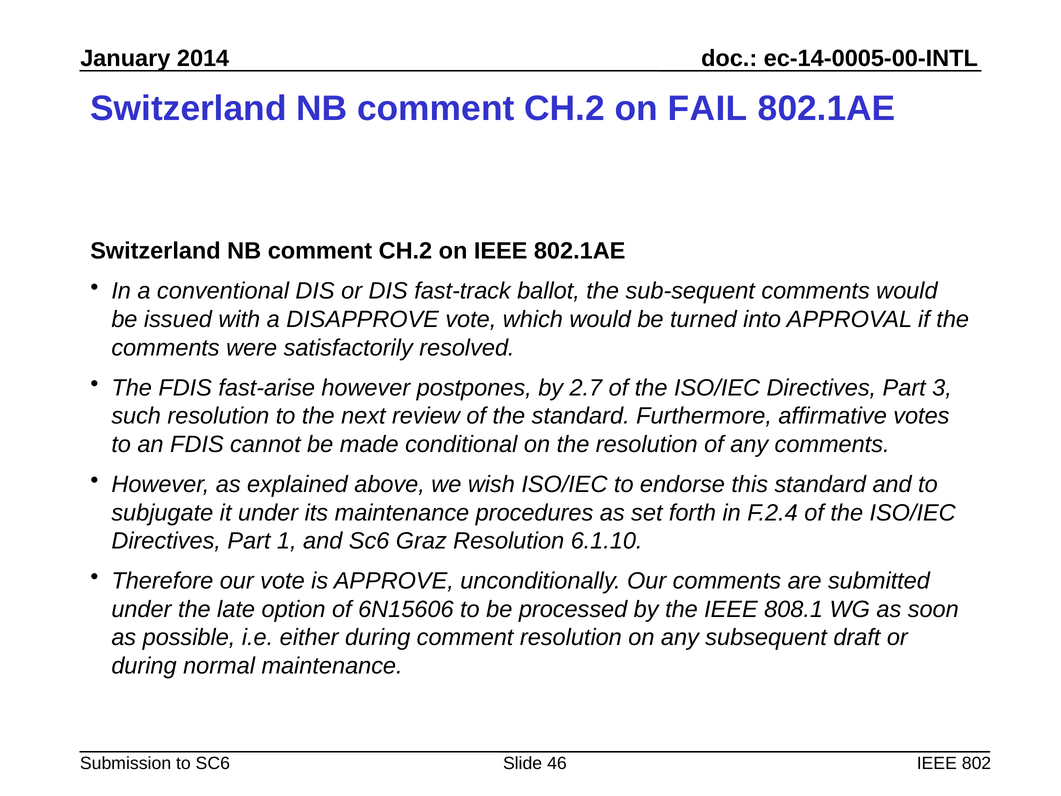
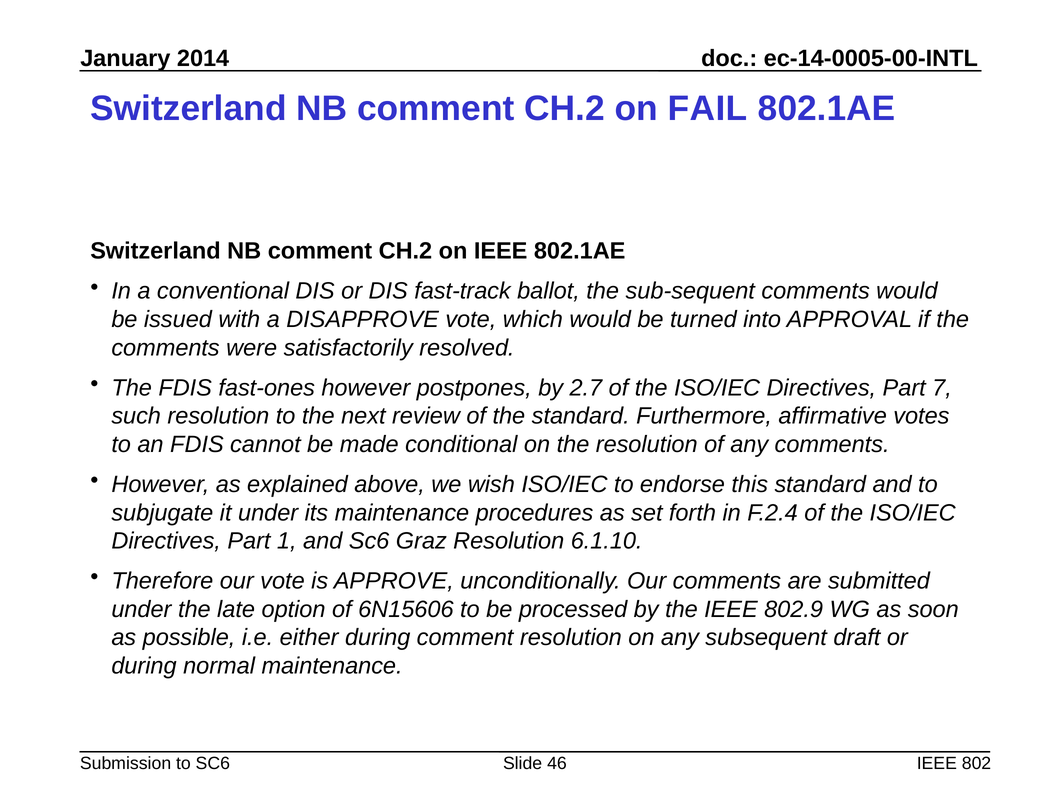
fast-arise: fast-arise -> fast-ones
3: 3 -> 7
808.1: 808.1 -> 802.9
